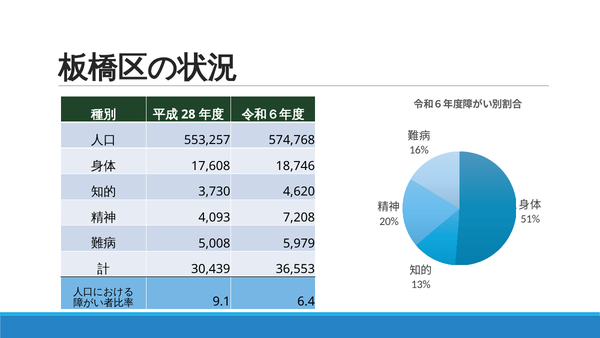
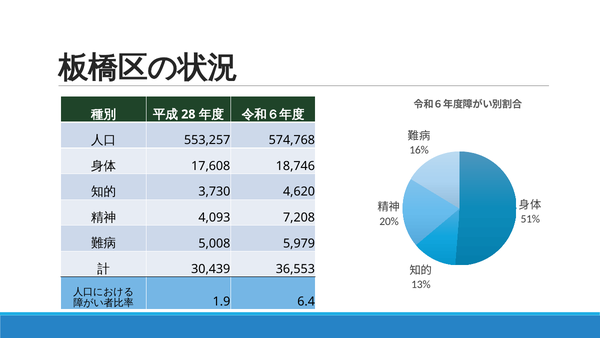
9.1: 9.1 -> 1.9
